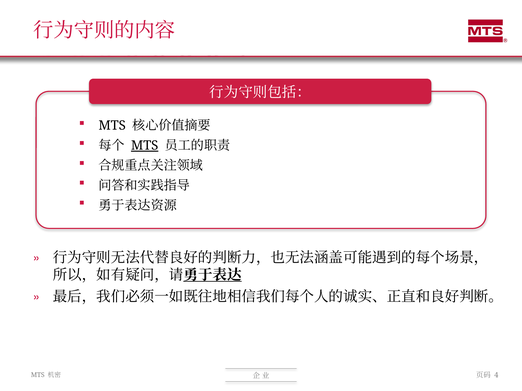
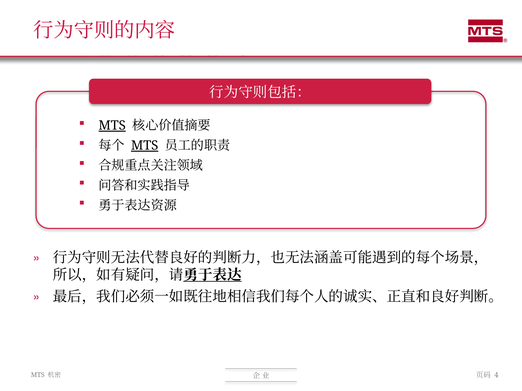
MTS at (112, 126) underline: none -> present
